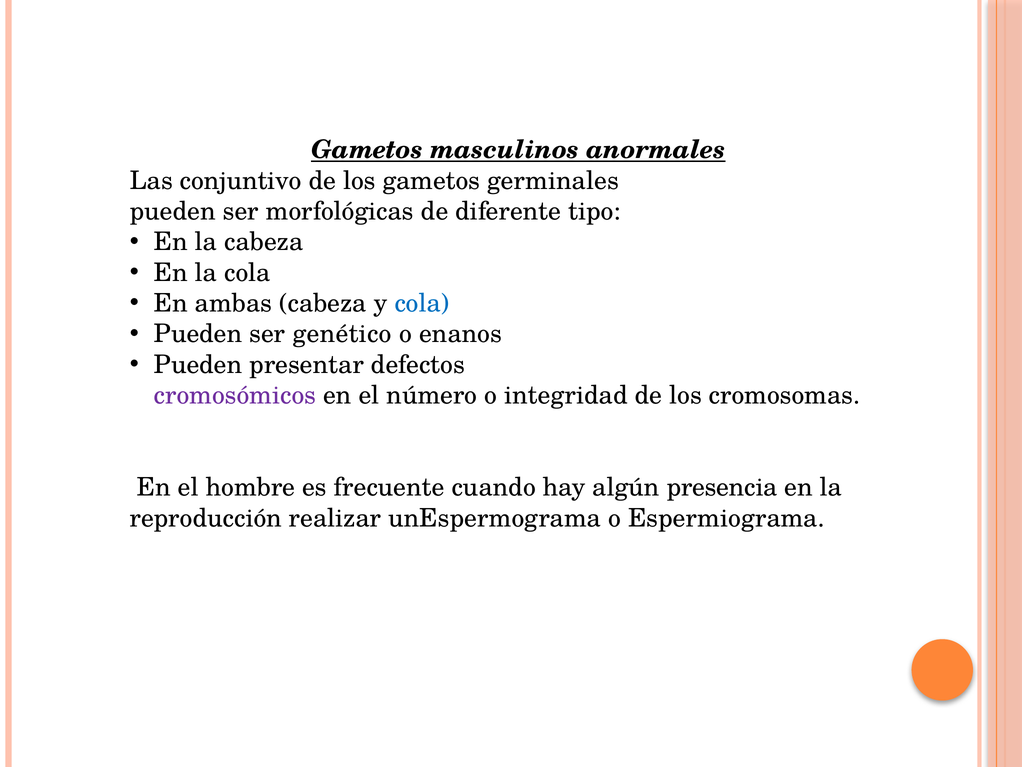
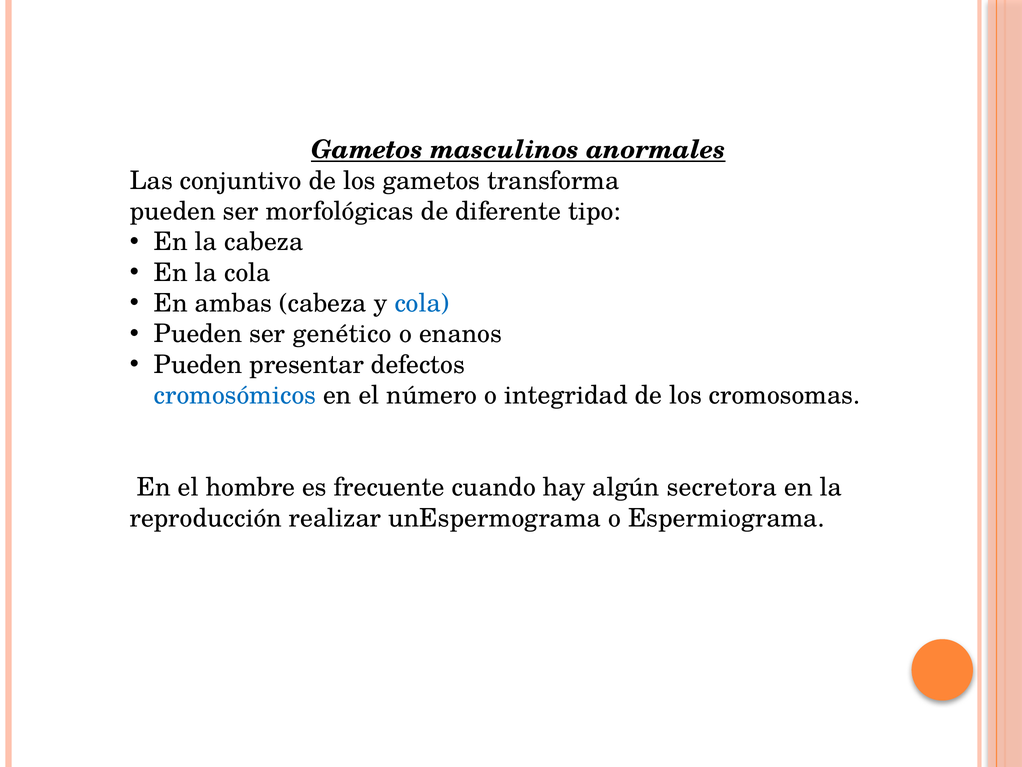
germinales: germinales -> transforma
cromosómicos colour: purple -> blue
presencia: presencia -> secretora
